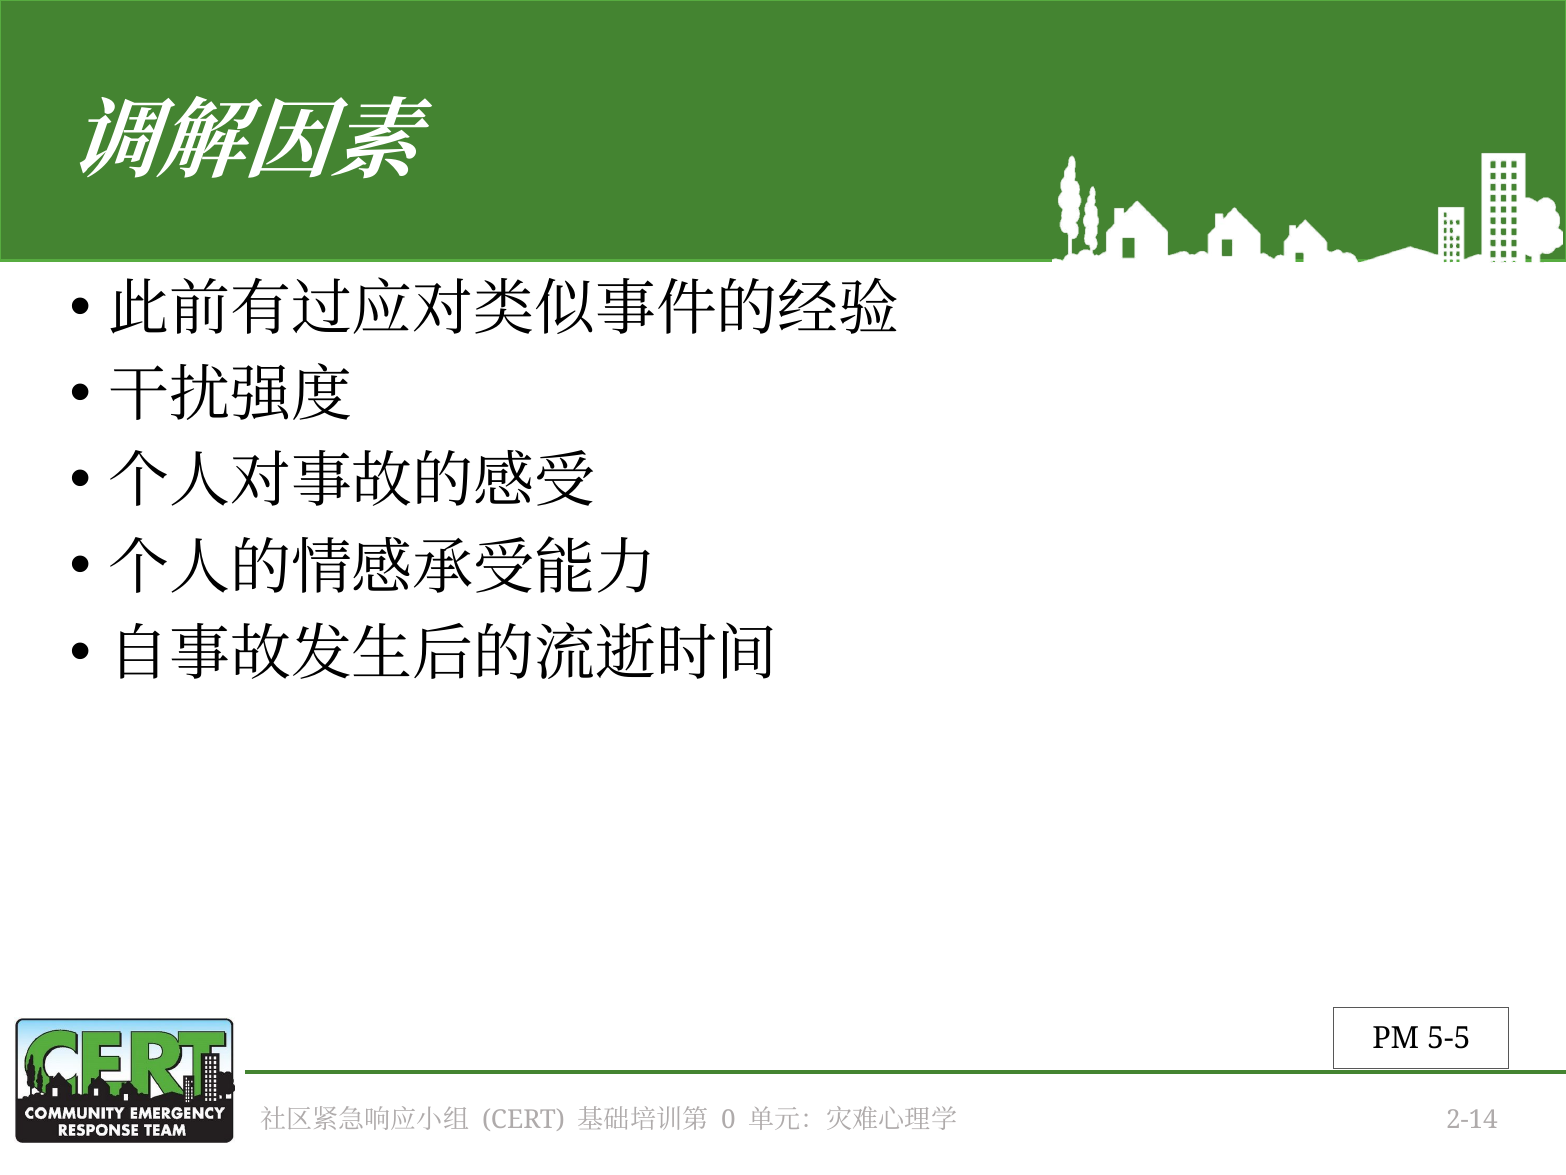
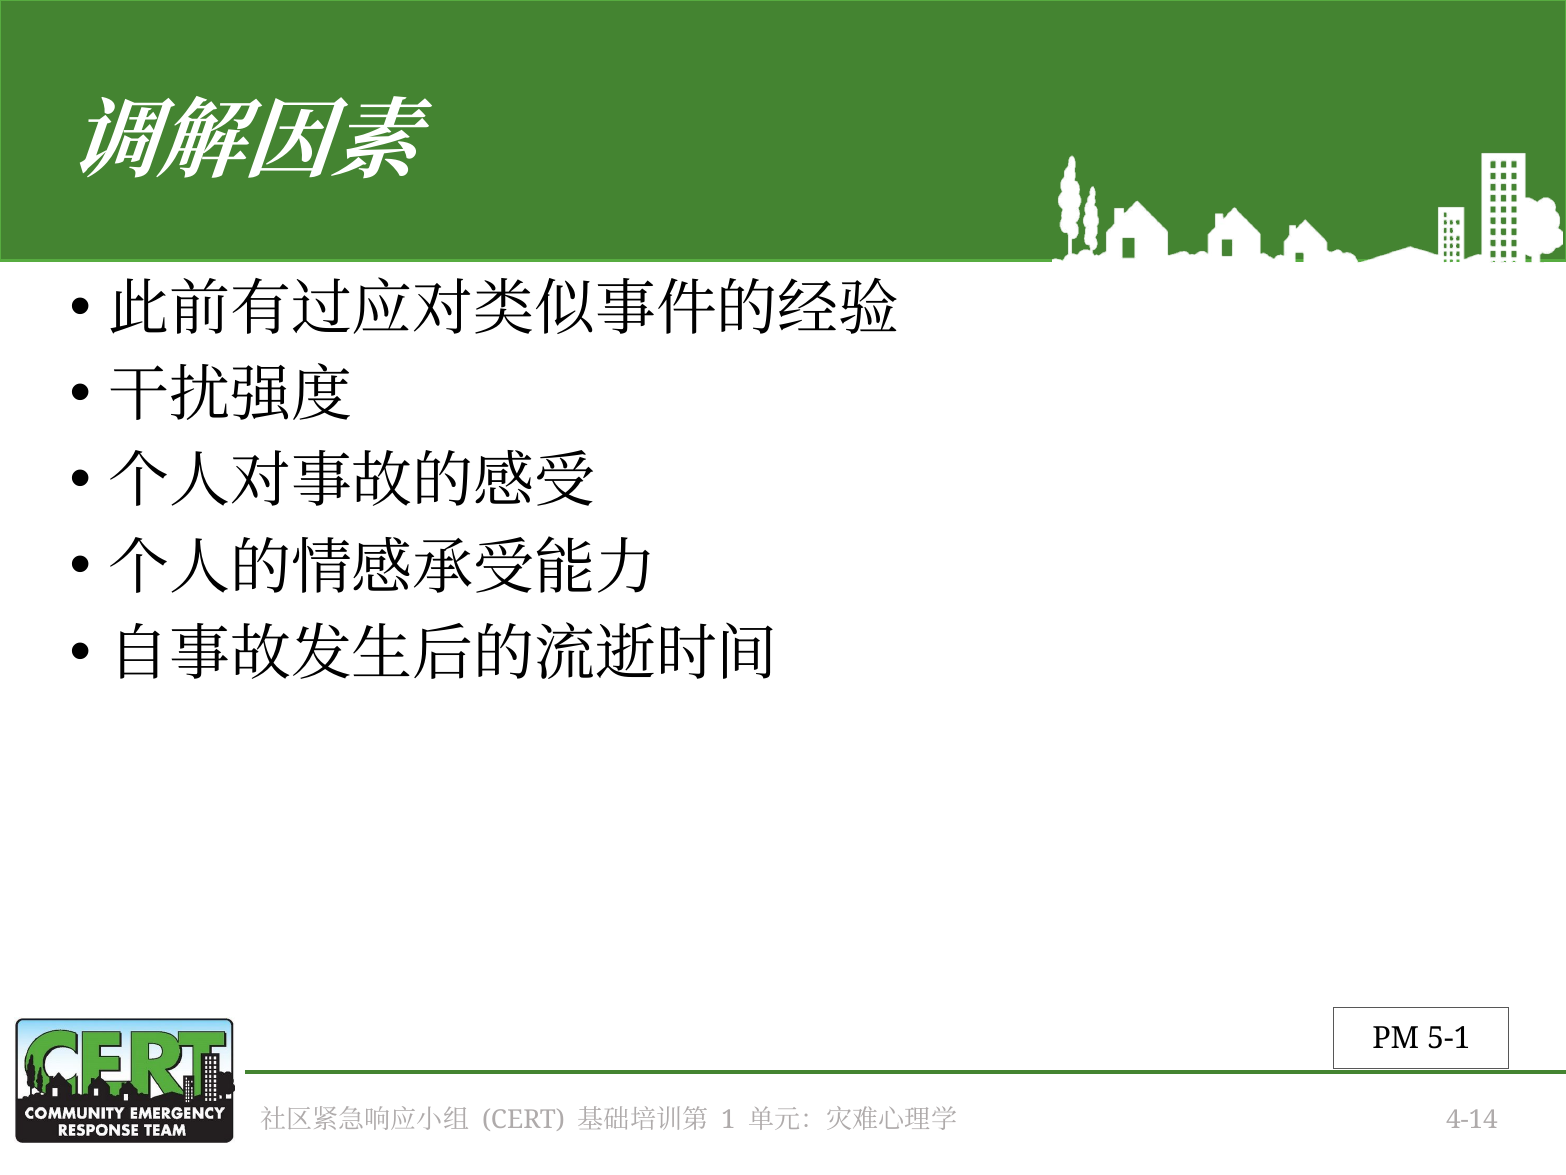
5-5: 5-5 -> 5-1
0: 0 -> 1
2-14: 2-14 -> 4-14
